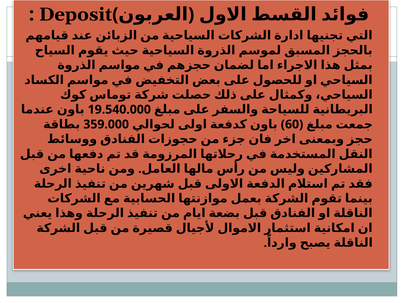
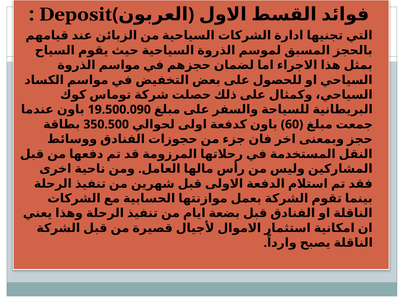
19.540.000: 19.540.000 -> 19.500.090
359.000: 359.000 -> 350.500
